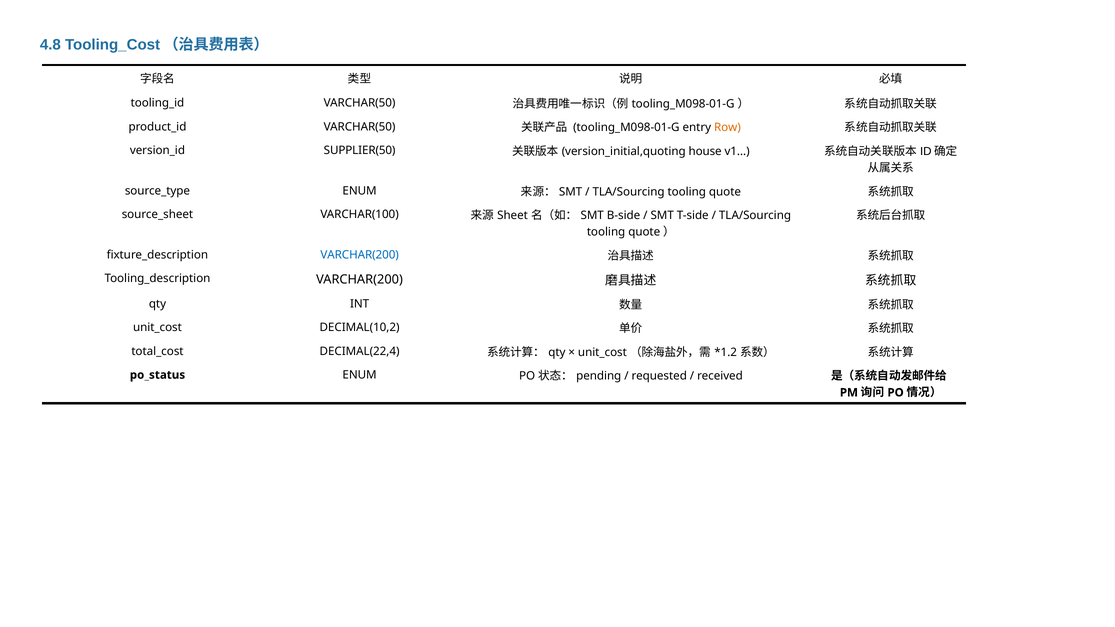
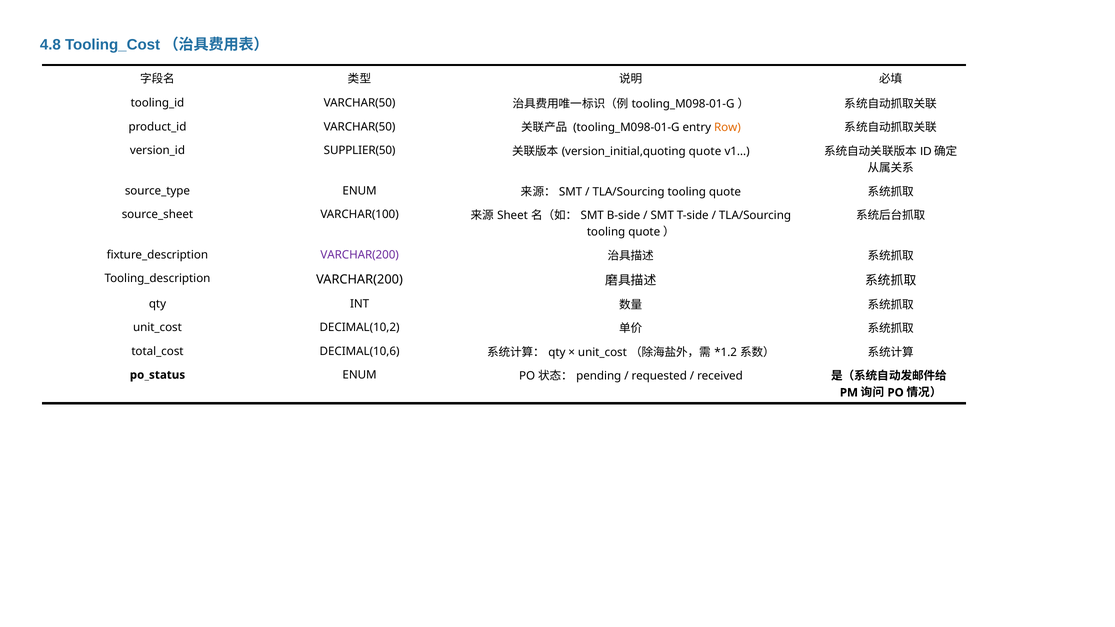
house at (705, 151): house -> quote
VARCHAR(200 at (360, 255) colour: blue -> purple
DECIMAL(22,4: DECIMAL(22,4 -> DECIMAL(10,6
